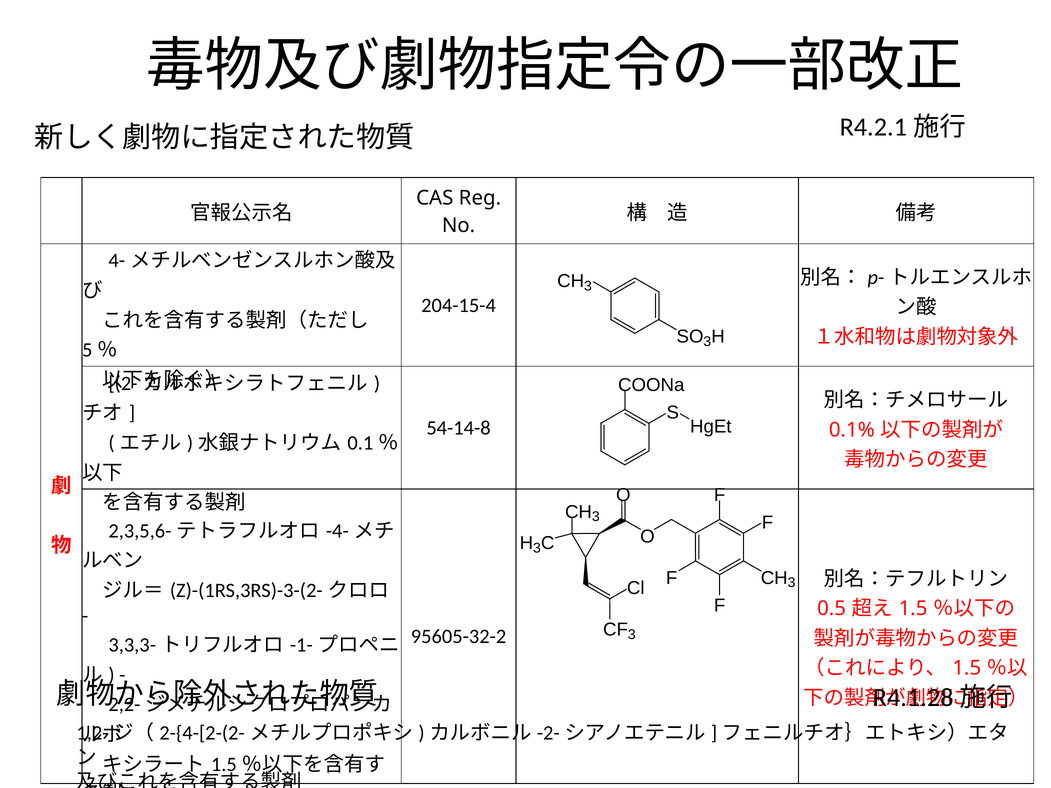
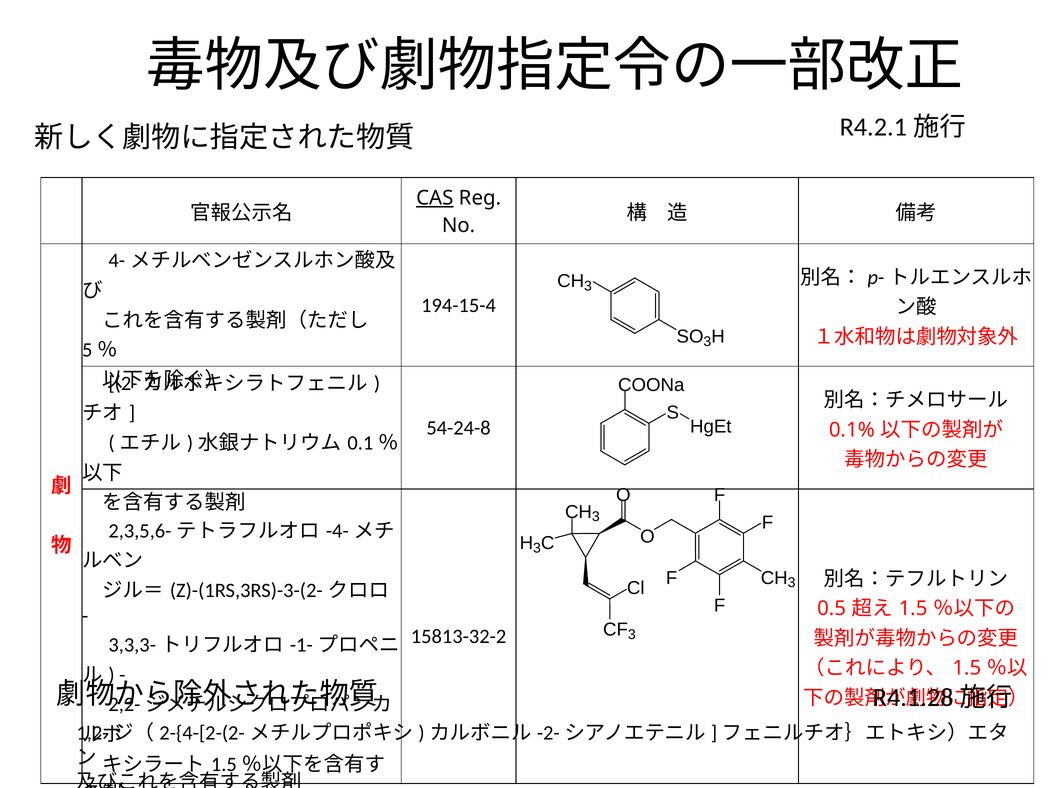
CAS underline: none -> present
204-15-4: 204-15-4 -> 194-15-4
54-14-8: 54-14-8 -> 54-24-8
95605-32-2: 95605-32-2 -> 15813-32-2
